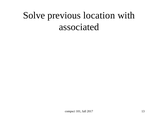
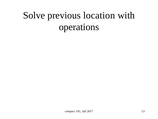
associated: associated -> operations
